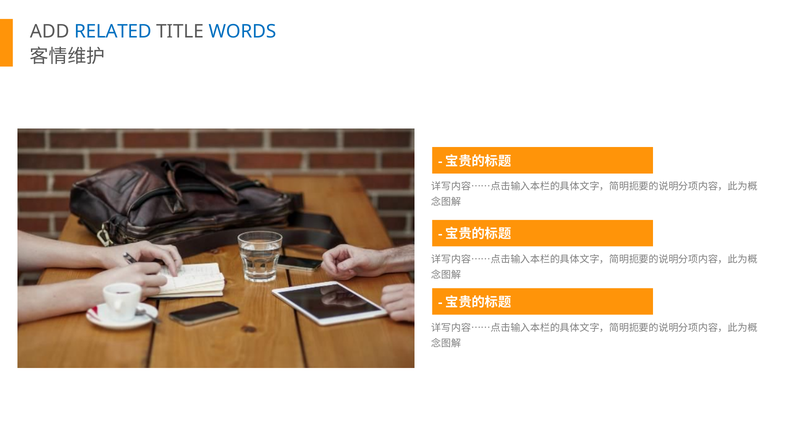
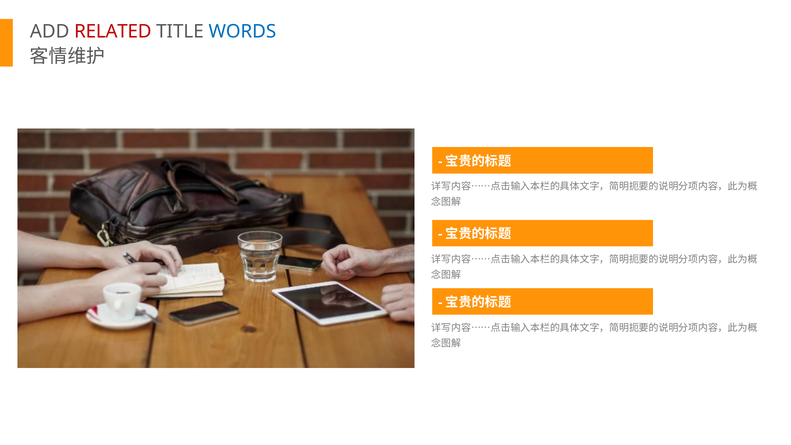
RELATED colour: blue -> red
